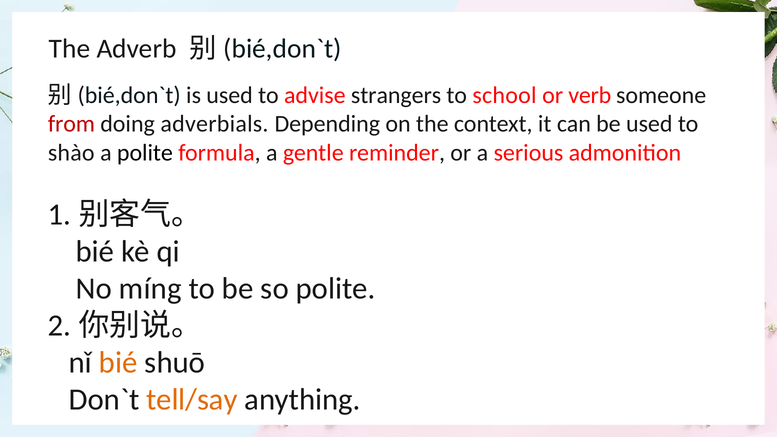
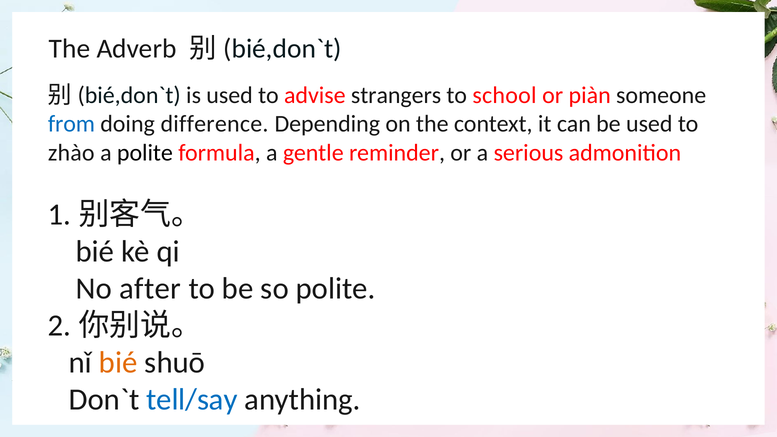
verb: verb -> piàn
from colour: red -> blue
adverbials: adverbials -> difference
shào: shào -> zhào
míng: míng -> after
tell/say colour: orange -> blue
